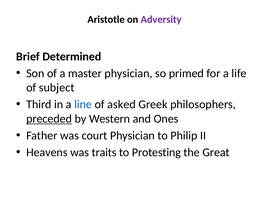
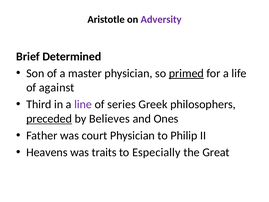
primed underline: none -> present
subject: subject -> against
line colour: blue -> purple
asked: asked -> series
Western: Western -> Believes
Protesting: Protesting -> Especially
